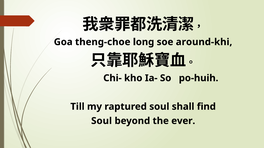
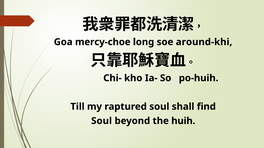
theng-choe: theng-choe -> mercy-choe
ever: ever -> huih
